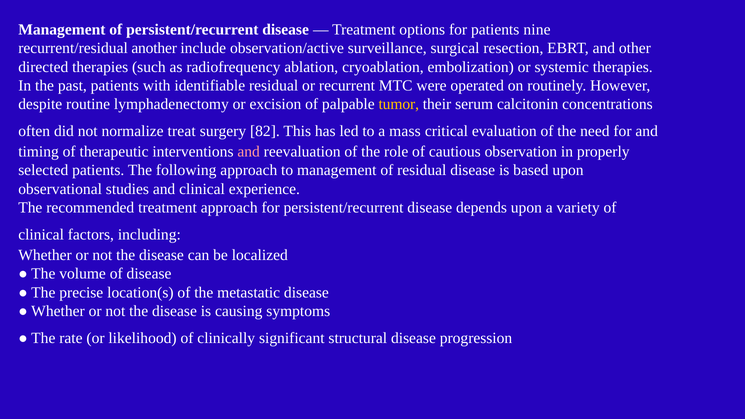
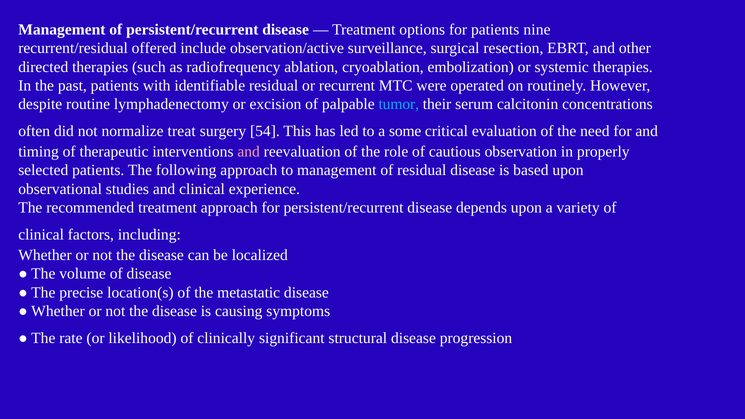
another: another -> offered
tumor colour: yellow -> light blue
82: 82 -> 54
mass: mass -> some
